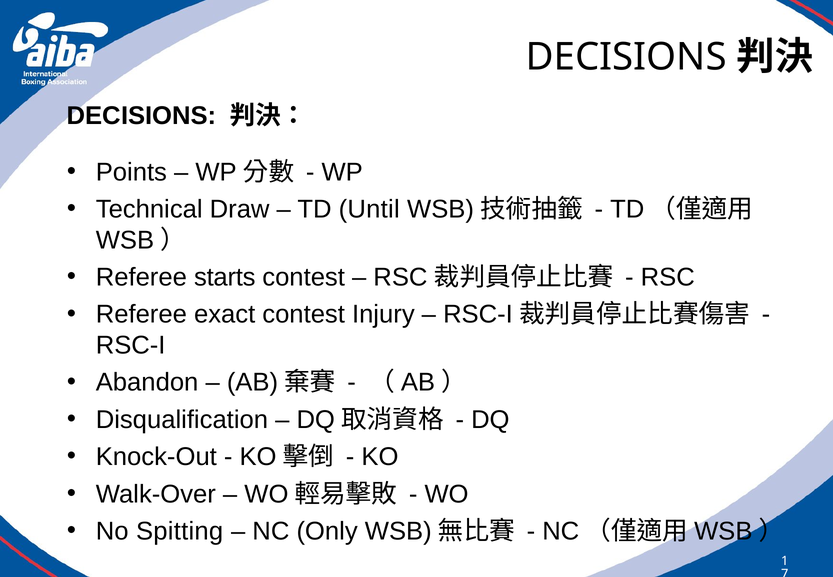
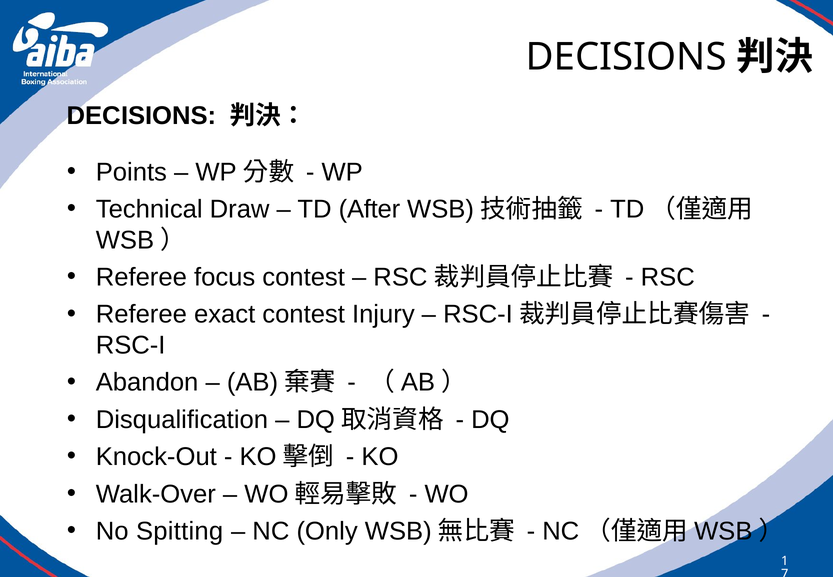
Until: Until -> After
starts: starts -> focus
